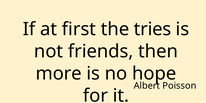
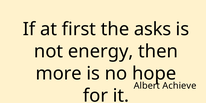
tries: tries -> asks
friends: friends -> energy
Poisson: Poisson -> Achieve
